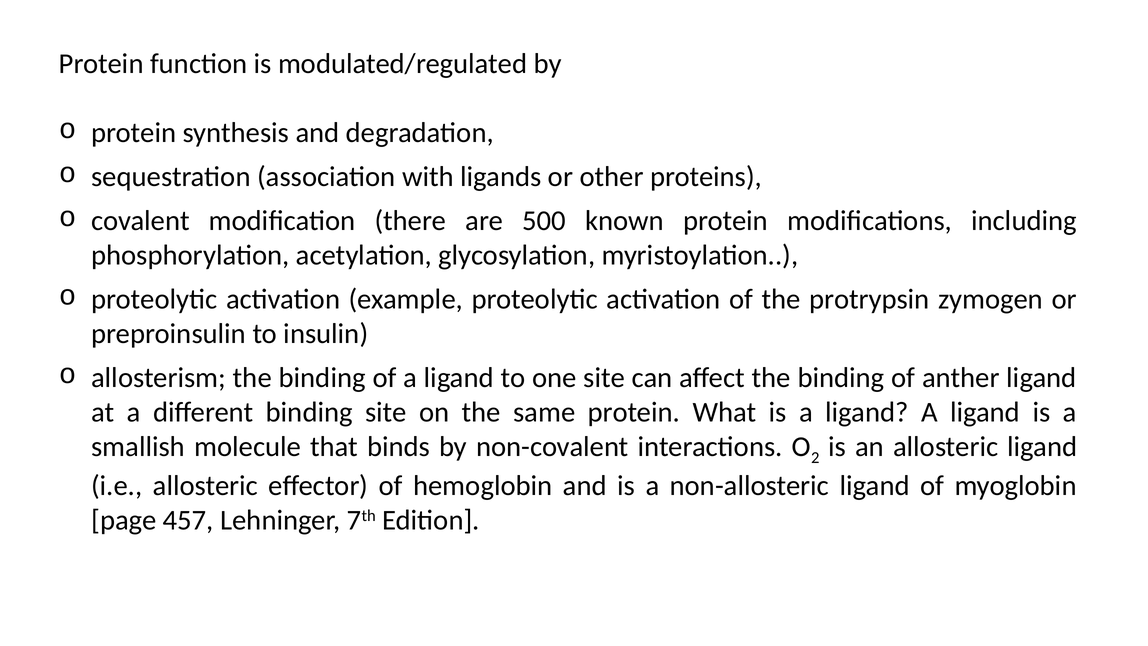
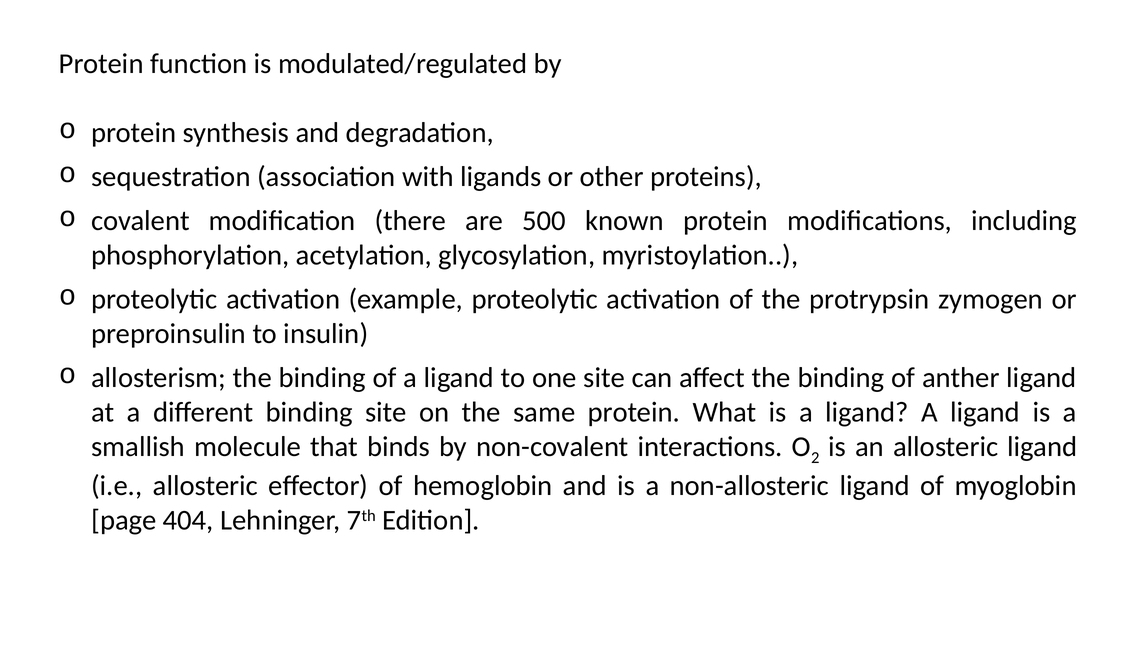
457: 457 -> 404
